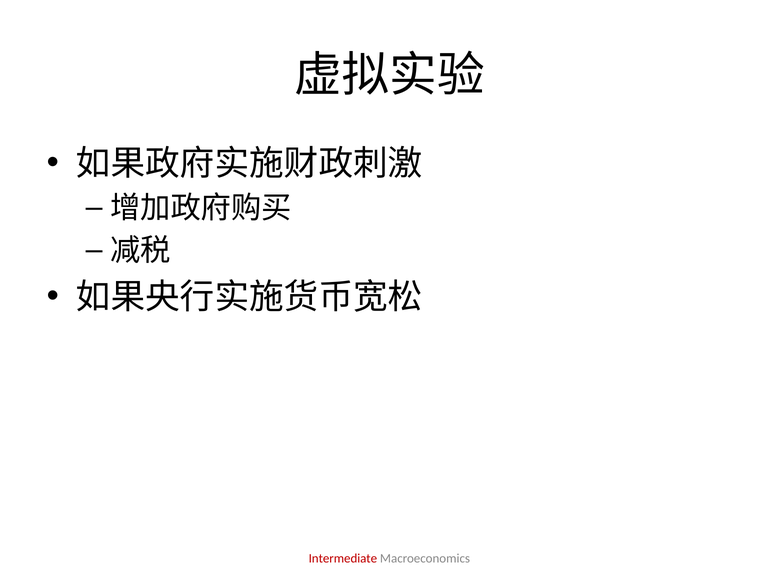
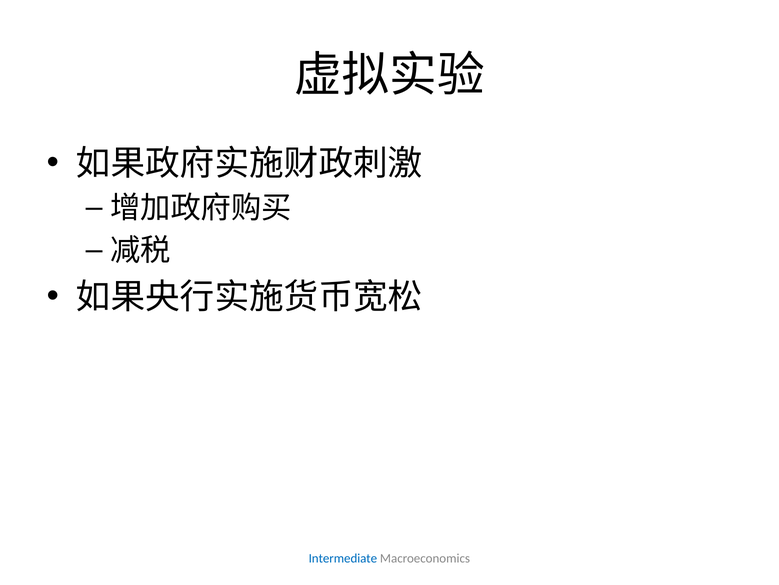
Intermediate colour: red -> blue
